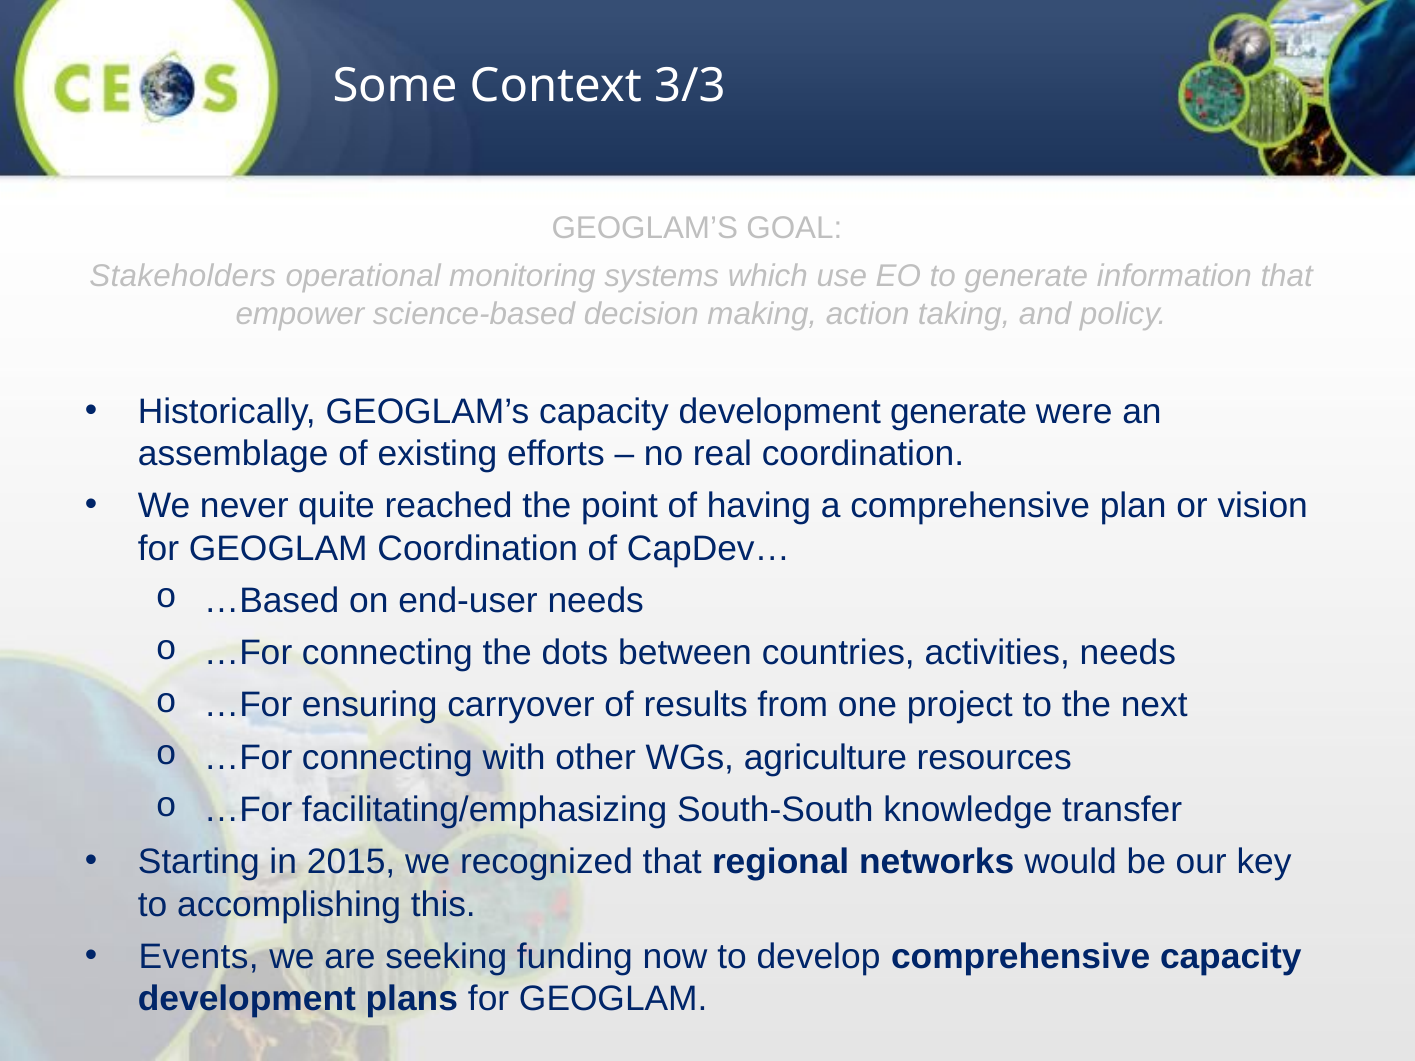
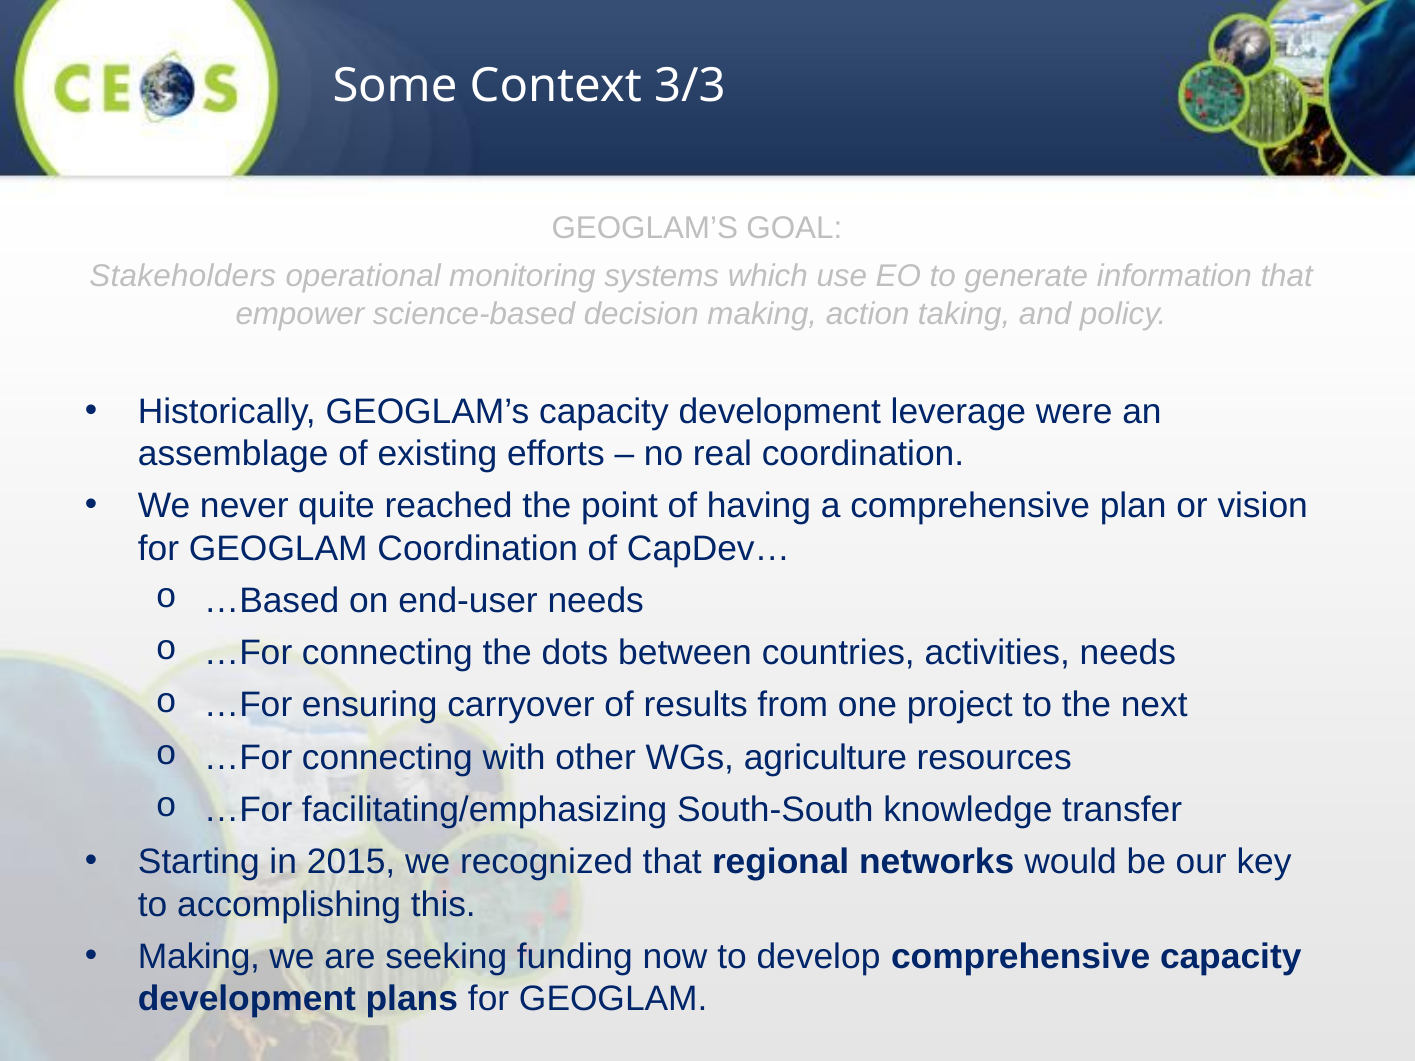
development generate: generate -> leverage
Events at (199, 957): Events -> Making
